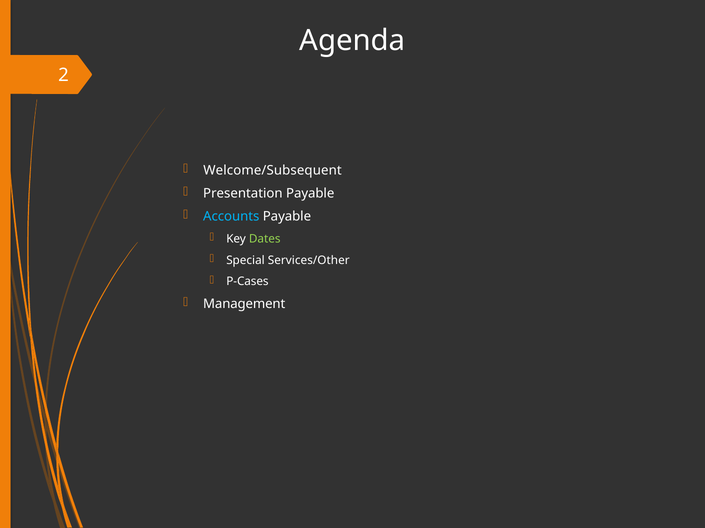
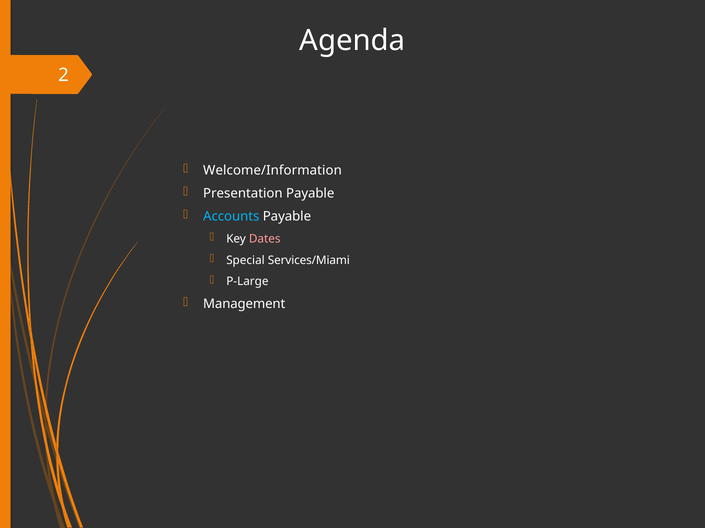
Welcome/Subsequent: Welcome/Subsequent -> Welcome/Information
Dates colour: light green -> pink
Services/Other: Services/Other -> Services/Miami
P-Cases: P-Cases -> P-Large
